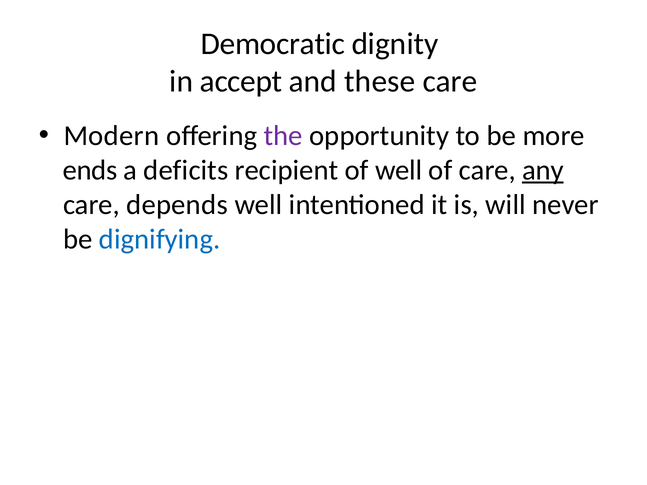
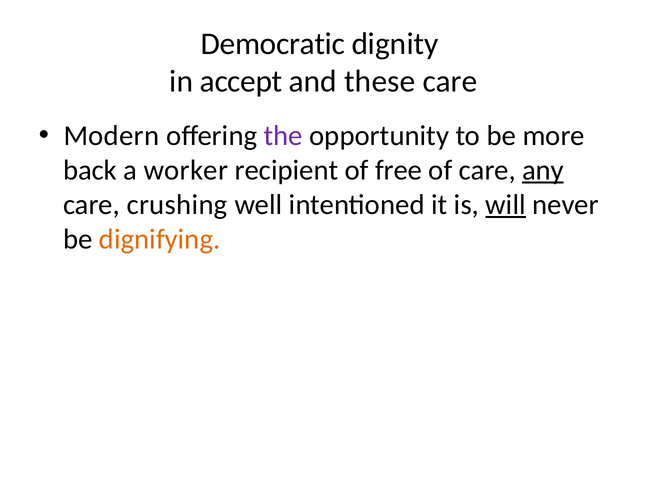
ends: ends -> back
deficits: deficits -> worker
of well: well -> free
depends: depends -> crushing
will underline: none -> present
dignifying colour: blue -> orange
